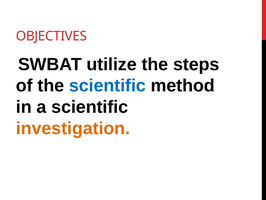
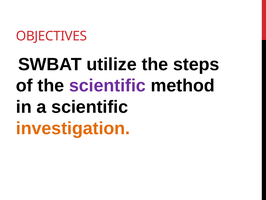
scientific at (107, 85) colour: blue -> purple
